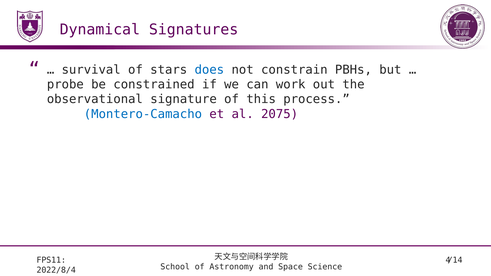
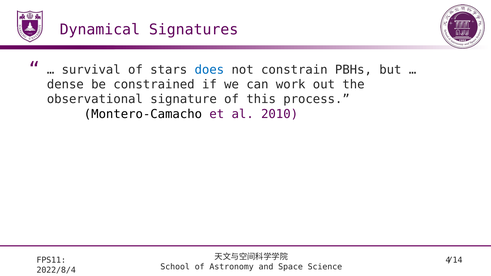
probe: probe -> dense
Montero-Camacho colour: blue -> black
2075: 2075 -> 2010
